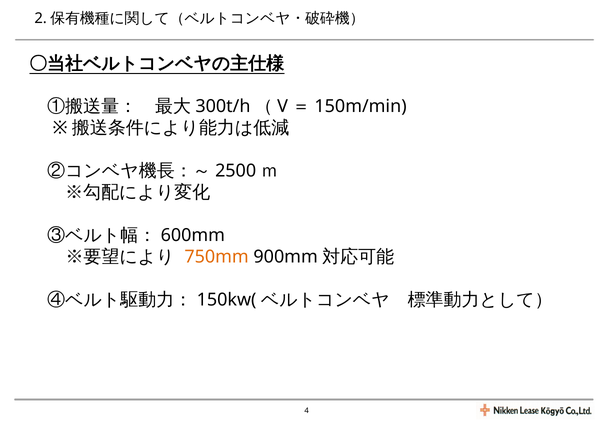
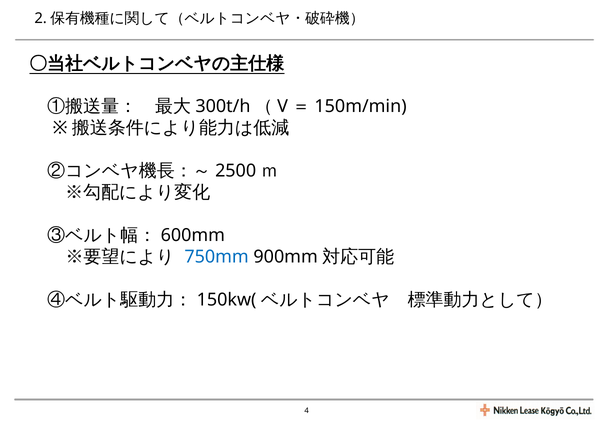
750mm colour: orange -> blue
